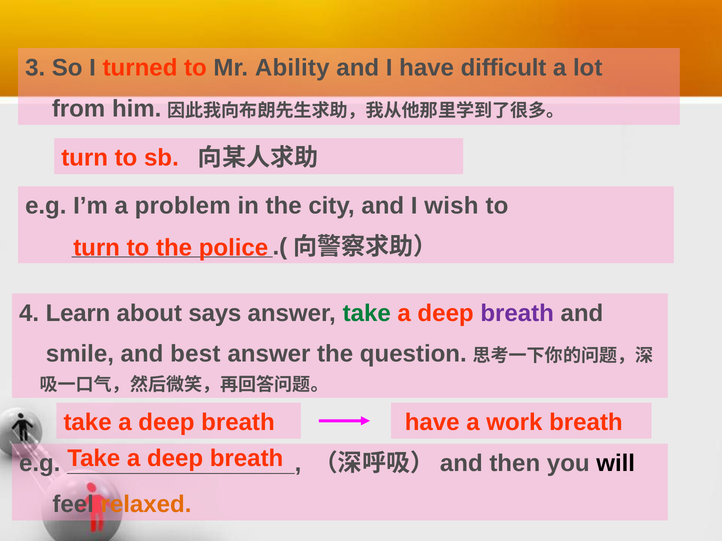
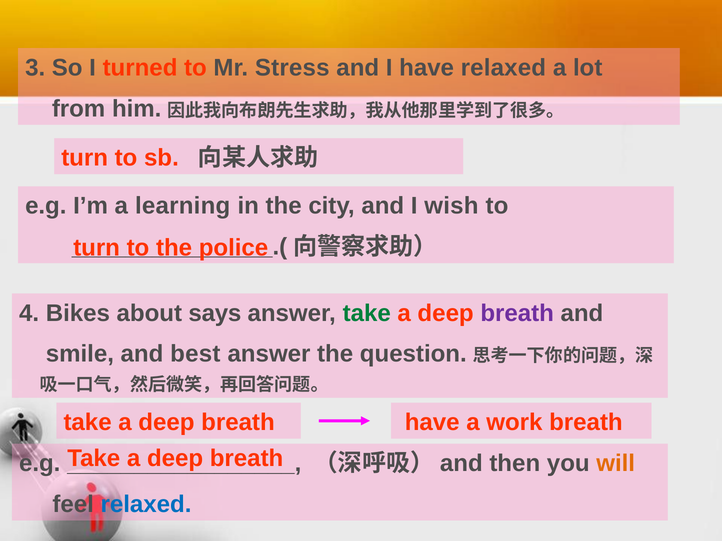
Ability: Ability -> Stress
have difficult: difficult -> relaxed
problem: problem -> learning
Learn: Learn -> Bikes
will colour: black -> orange
relaxed at (146, 505) colour: orange -> blue
